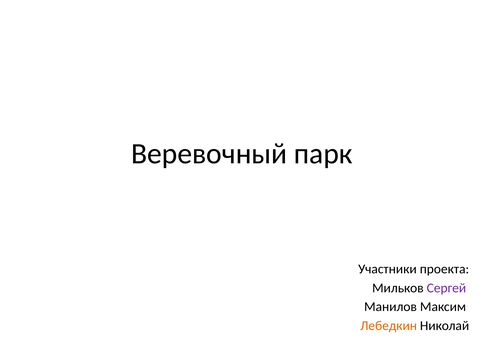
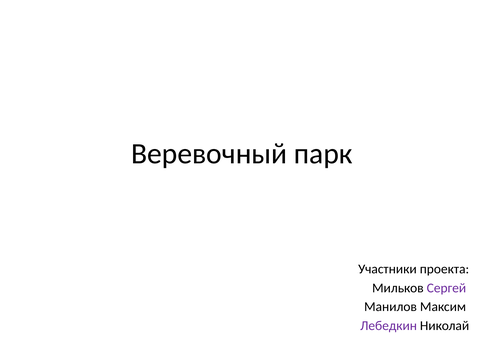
Лебедкин colour: orange -> purple
